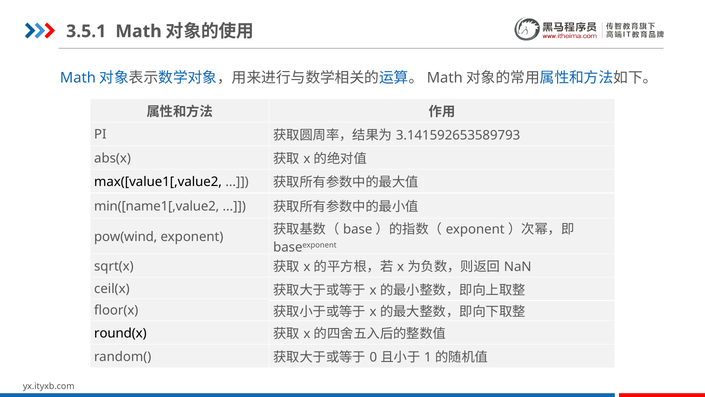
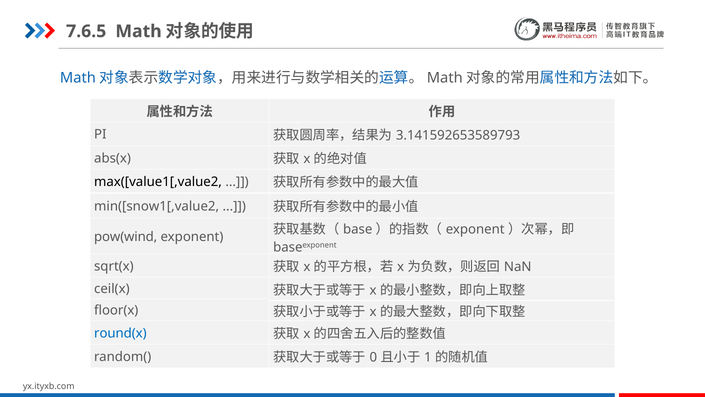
3.5.1: 3.5.1 -> 7.6.5
min([name1[,value2: min([name1[,value2 -> min([snow1[,value2
round(x colour: black -> blue
